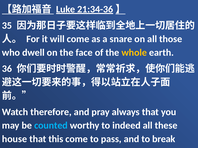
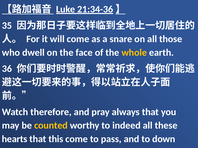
counted colour: light blue -> yellow
house: house -> hearts
break: break -> down
